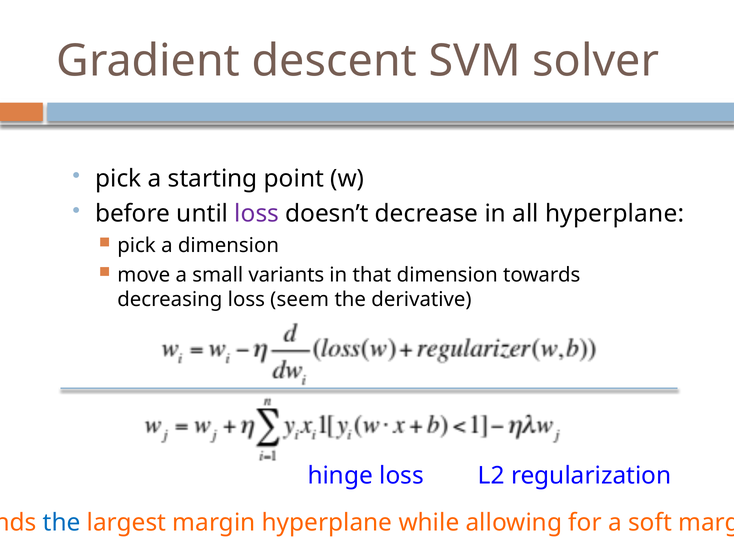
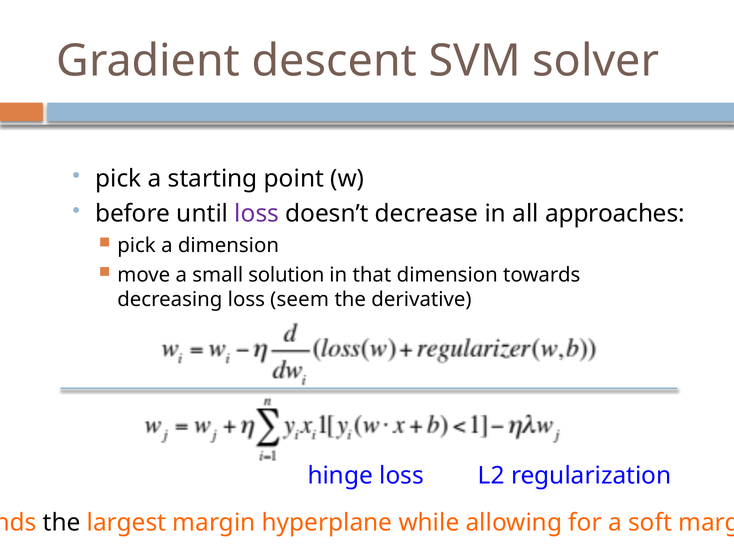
all hyperplane: hyperplane -> approaches
variants: variants -> solution
the at (62, 523) colour: blue -> black
